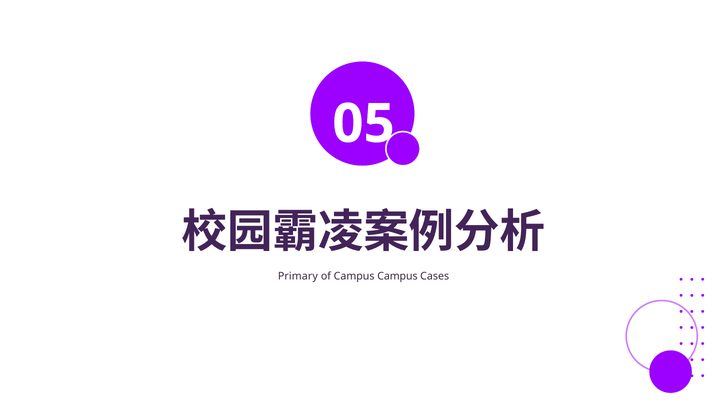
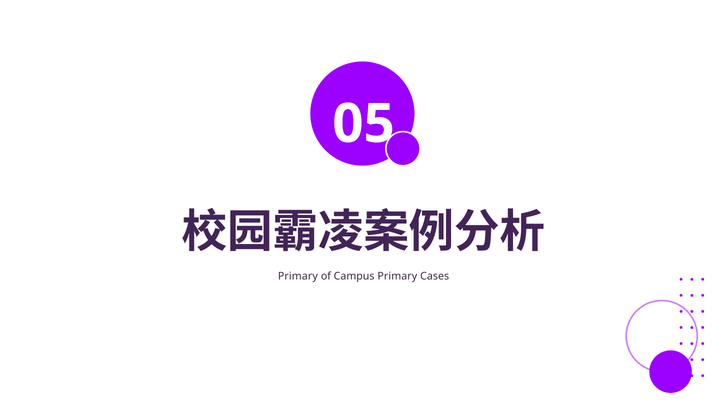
Campus Campus: Campus -> Primary
